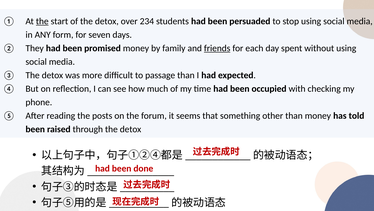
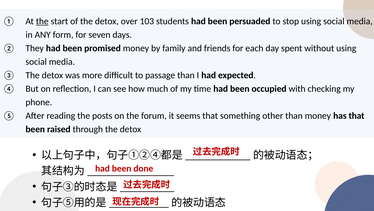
234: 234 -> 103
friends underline: present -> none
has told: told -> that
